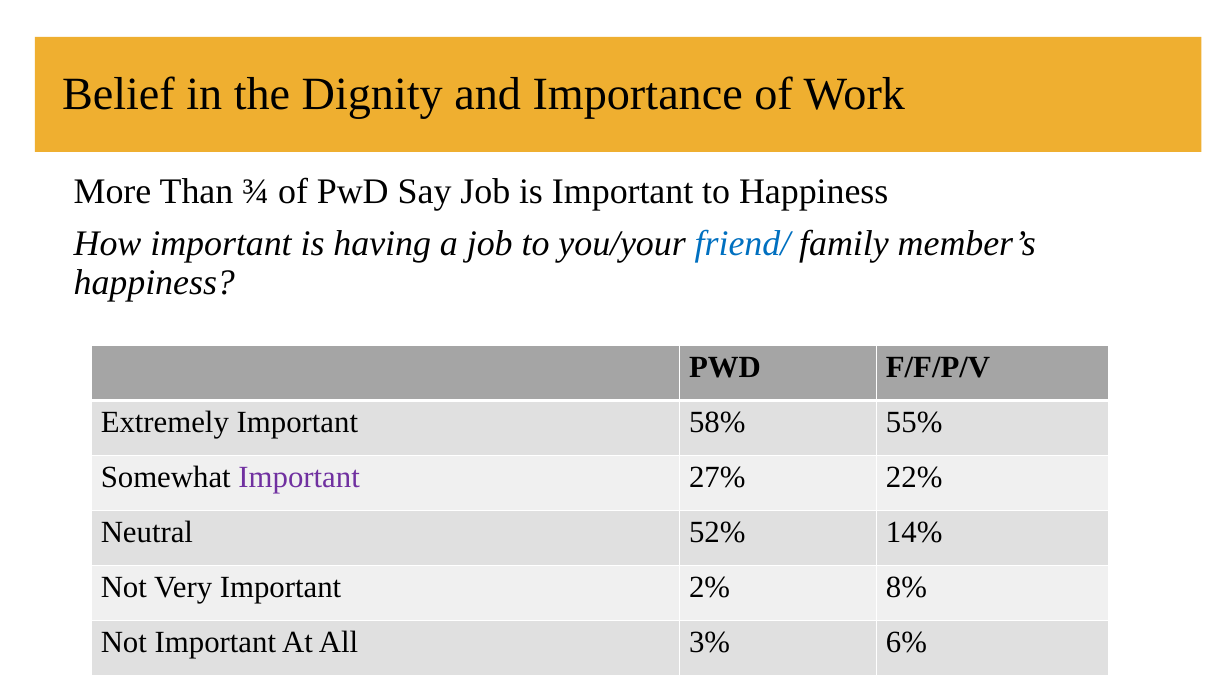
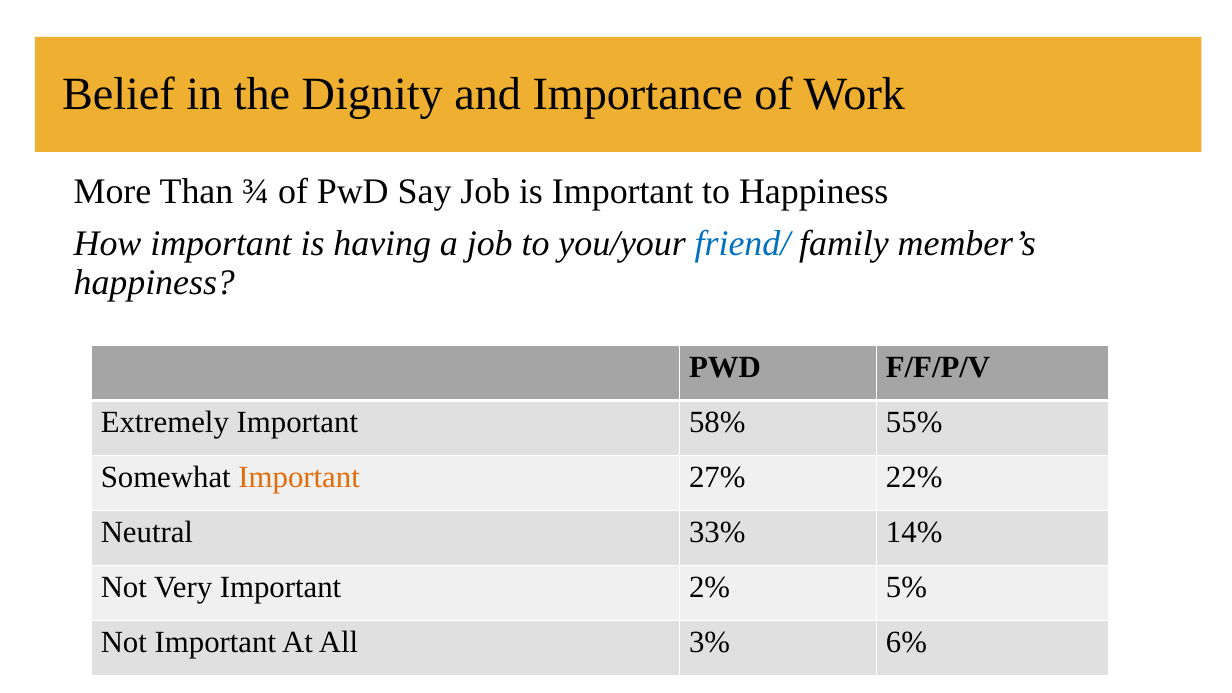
Important at (299, 478) colour: purple -> orange
52%: 52% -> 33%
8%: 8% -> 5%
